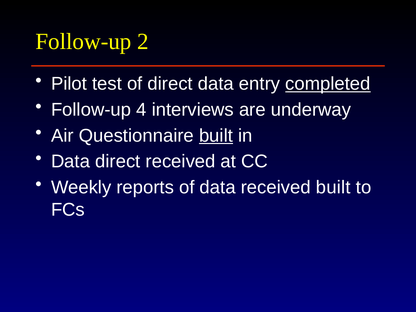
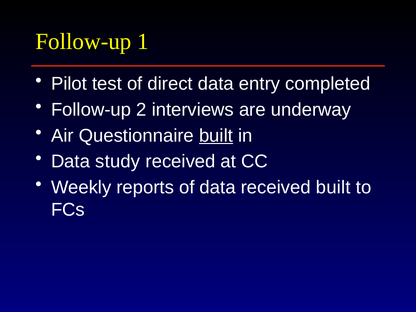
2: 2 -> 1
completed underline: present -> none
4: 4 -> 2
Data direct: direct -> study
